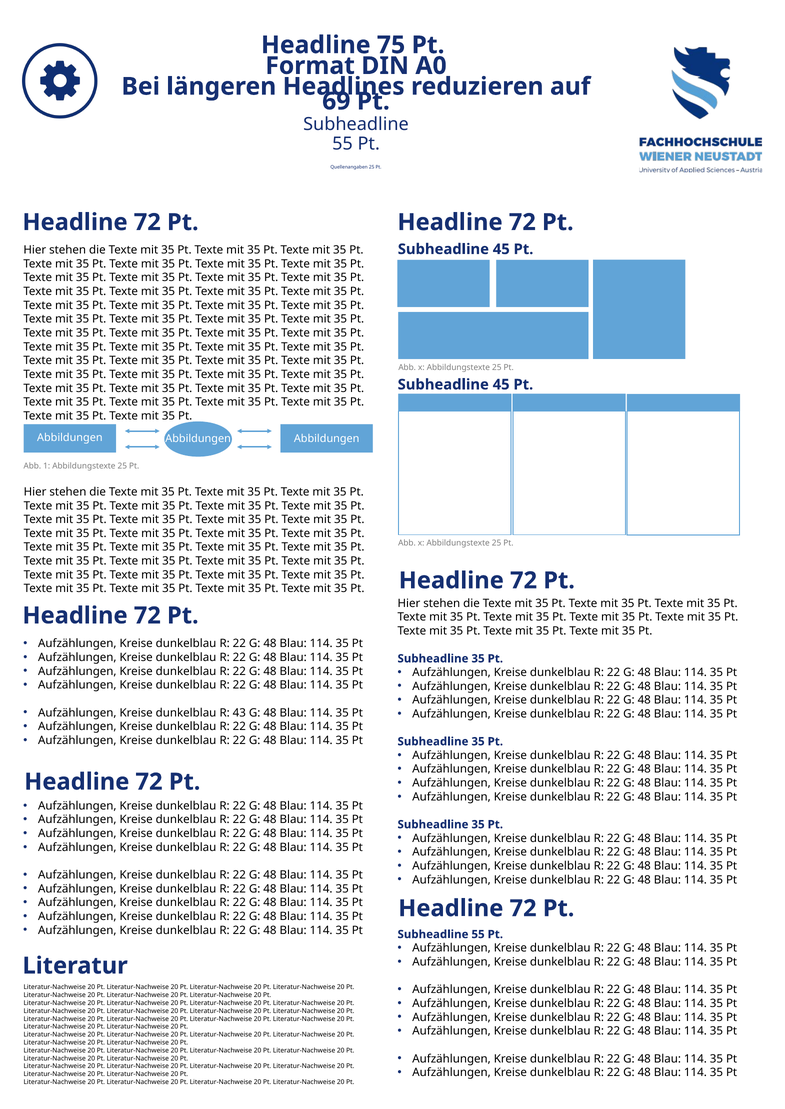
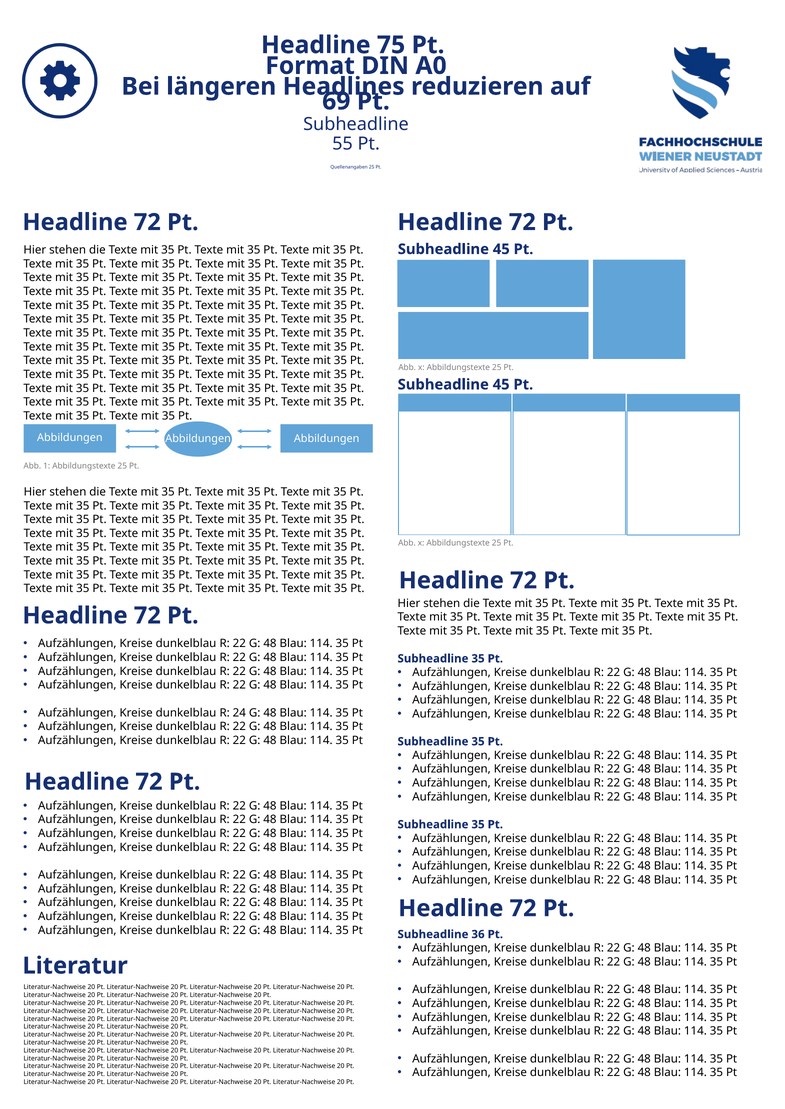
43: 43 -> 24
55 at (478, 935): 55 -> 36
